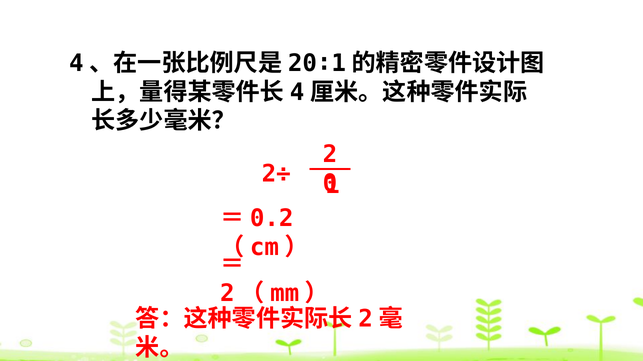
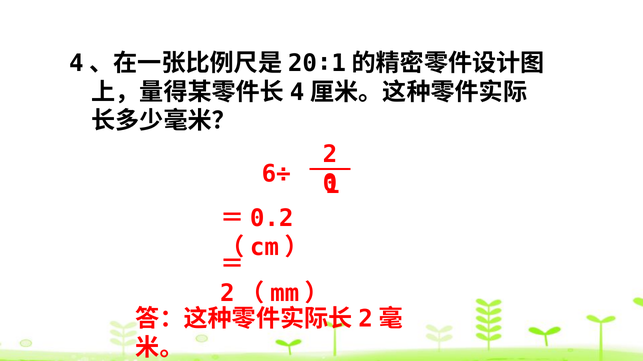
2÷: 2÷ -> 6÷
